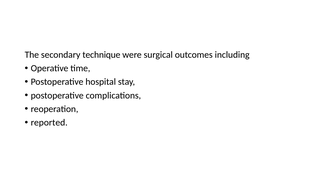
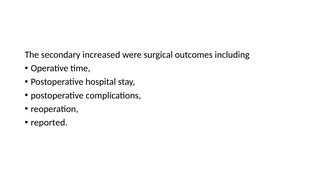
technique: technique -> increased
